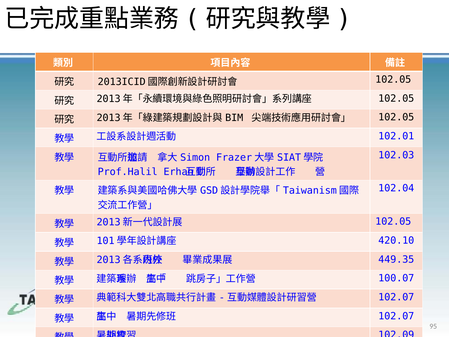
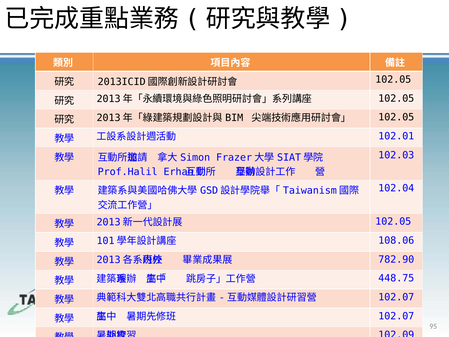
420.10: 420.10 -> 108.06
449.35: 449.35 -> 782.90
100.07: 100.07 -> 448.75
